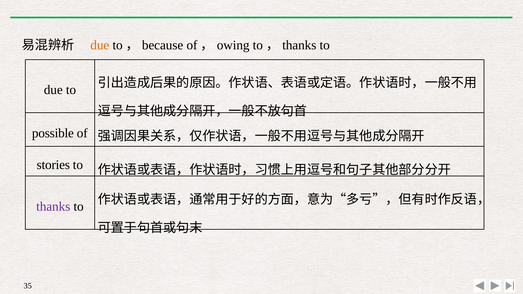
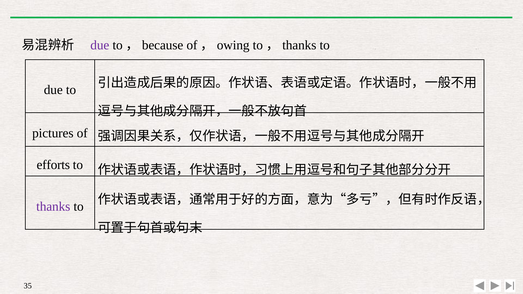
due at (100, 45) colour: orange -> purple
possible: possible -> pictures
stories: stories -> efforts
